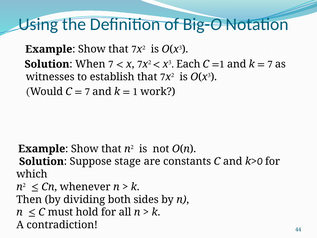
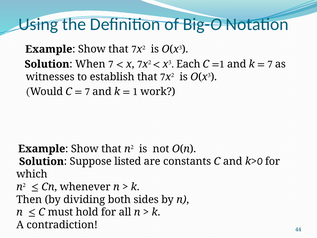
stage: stage -> listed
